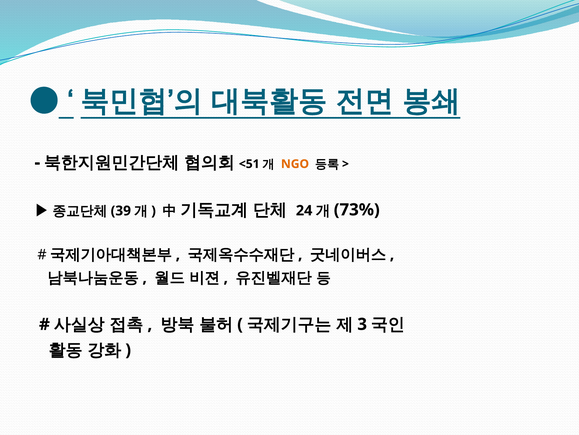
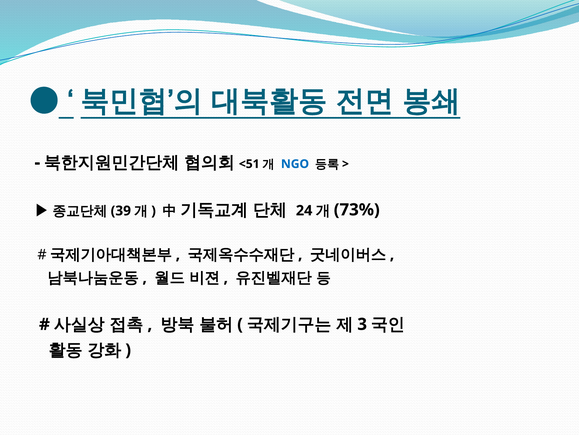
NGO colour: orange -> blue
